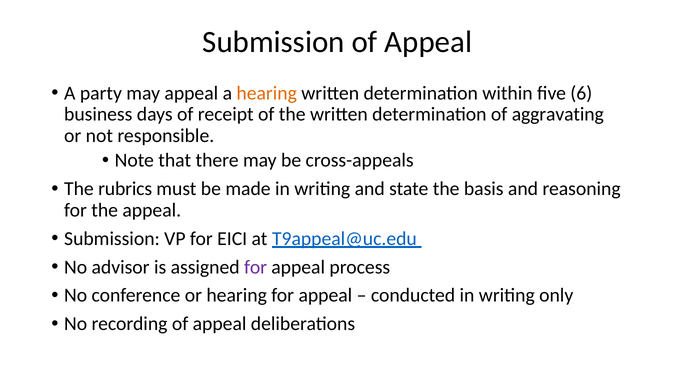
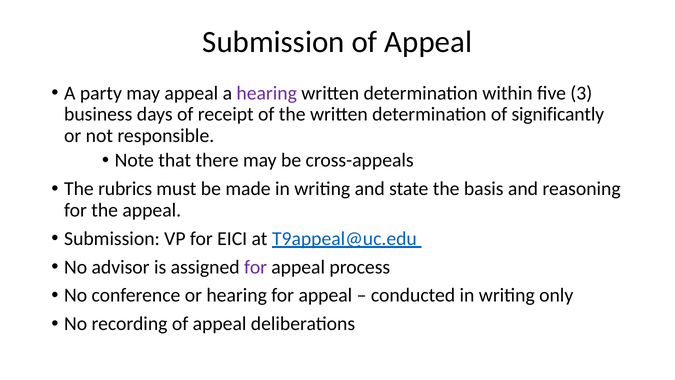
hearing at (267, 93) colour: orange -> purple
6: 6 -> 3
aggravating: aggravating -> significantly
